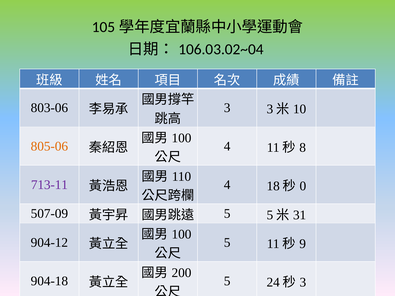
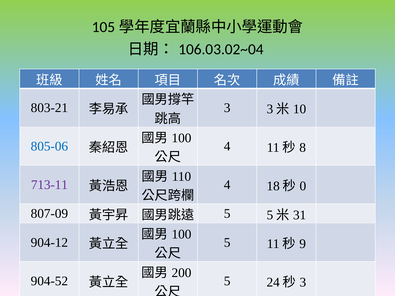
803-06: 803-06 -> 803-21
805-06 colour: orange -> blue
507-09: 507-09 -> 807-09
904-18: 904-18 -> 904-52
